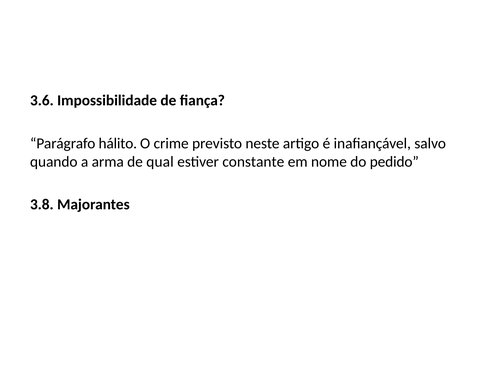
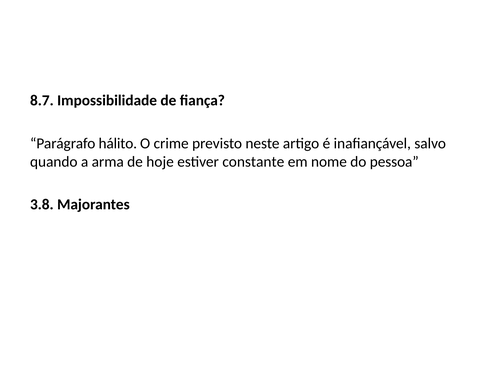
3.6: 3.6 -> 8.7
qual: qual -> hoje
pedido: pedido -> pessoa
